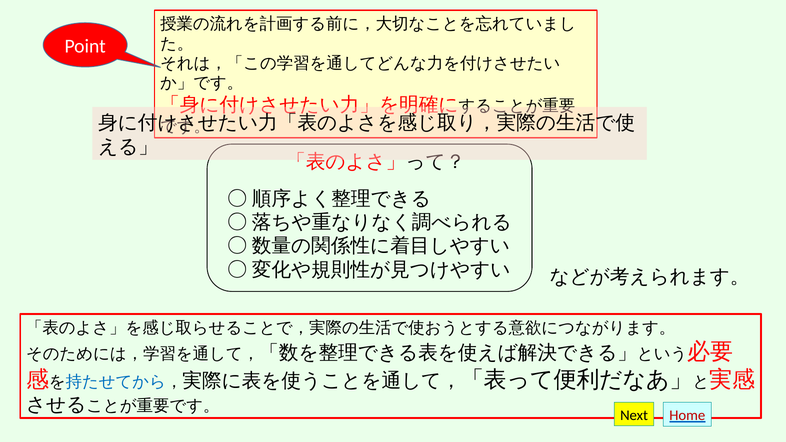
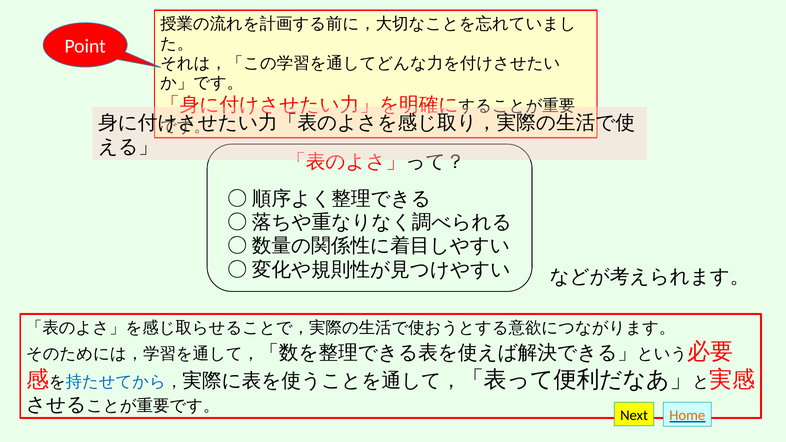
Home colour: red -> orange
